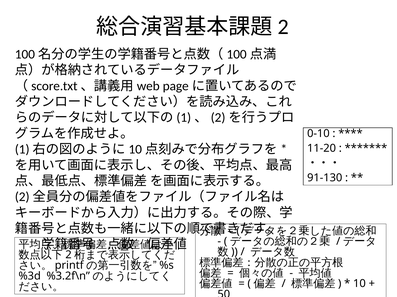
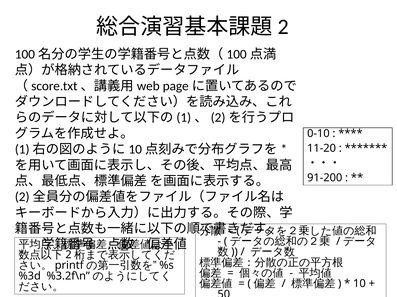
91-130: 91-130 -> 91-200
